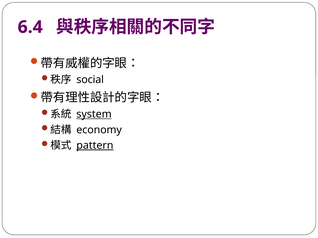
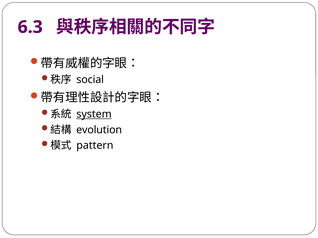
6.4: 6.4 -> 6.3
economy: economy -> evolution
pattern underline: present -> none
